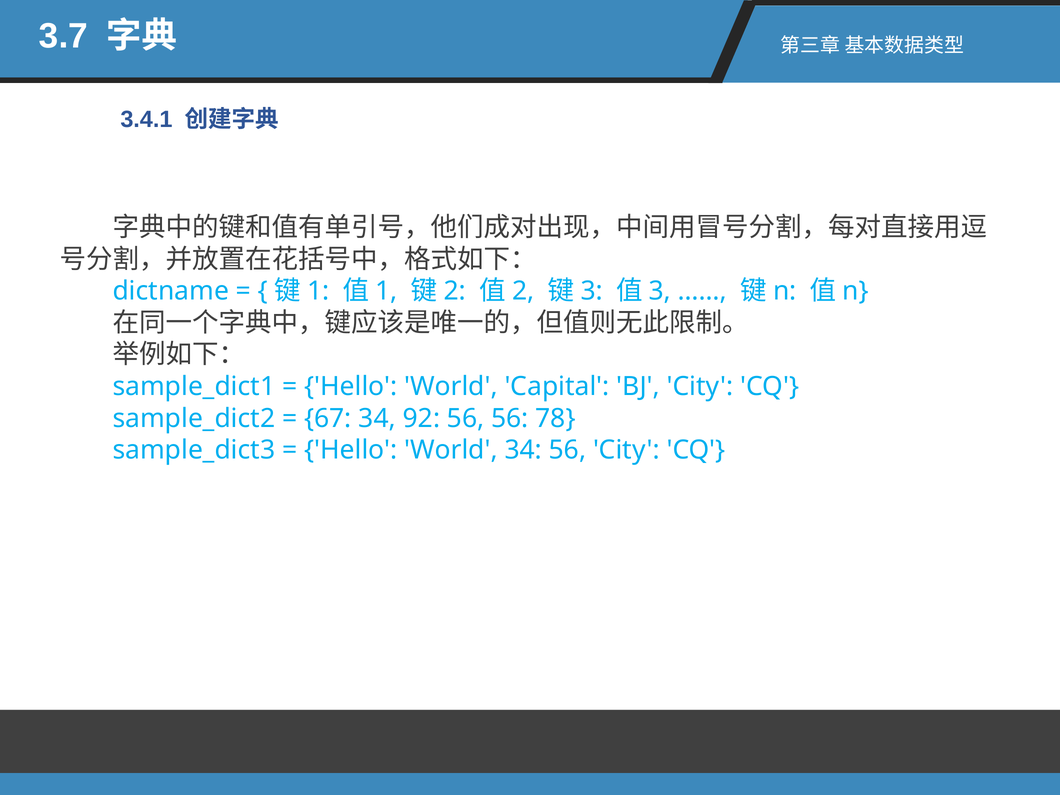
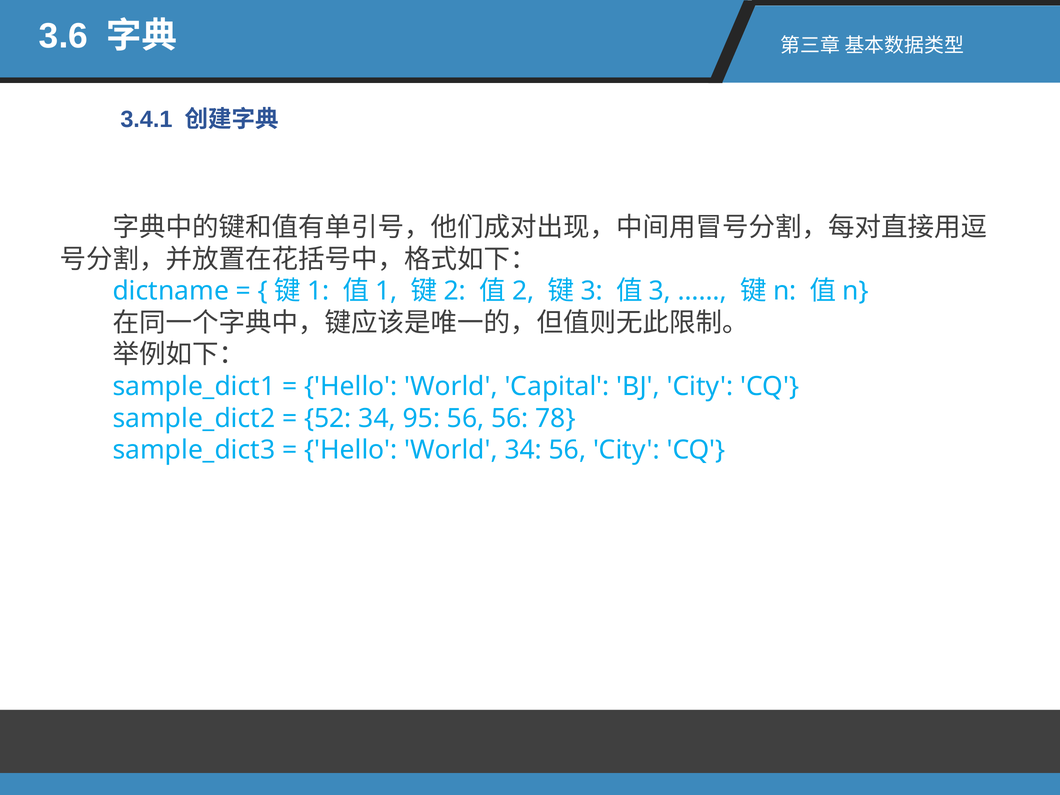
3.7: 3.7 -> 3.6
67: 67 -> 52
92: 92 -> 95
